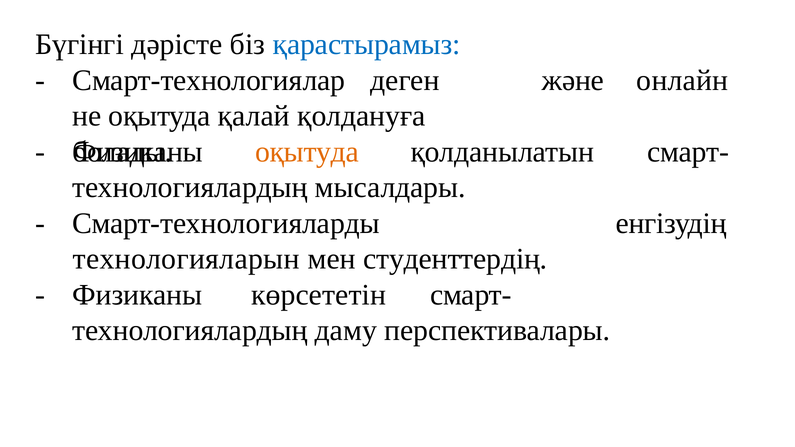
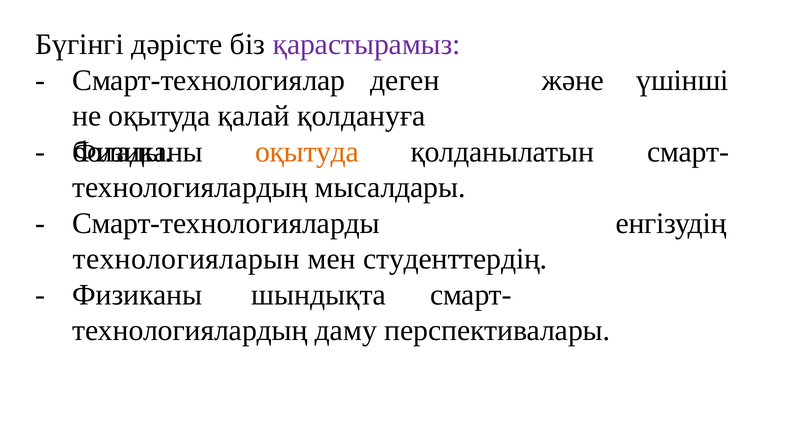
қарастырамыз colour: blue -> purple
онлайн: онлайн -> үшінші
көрсететін: көрсететін -> шындықта
